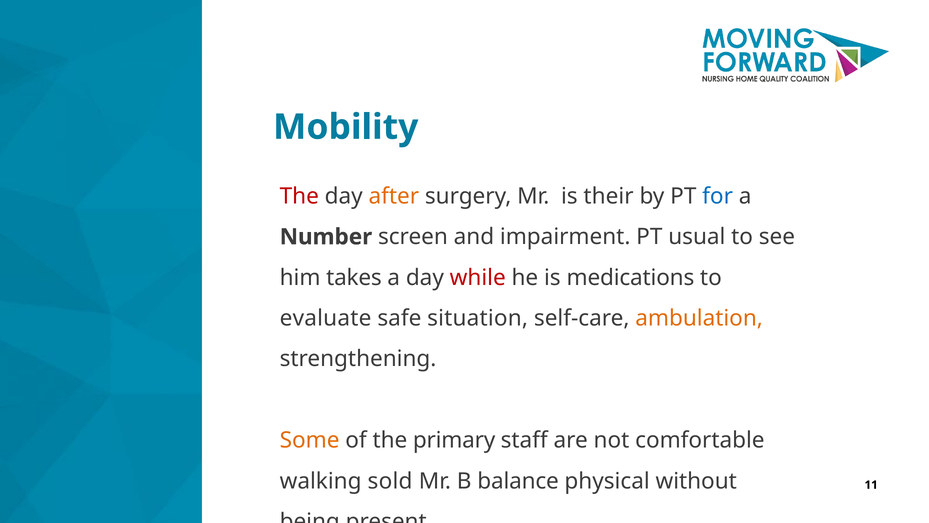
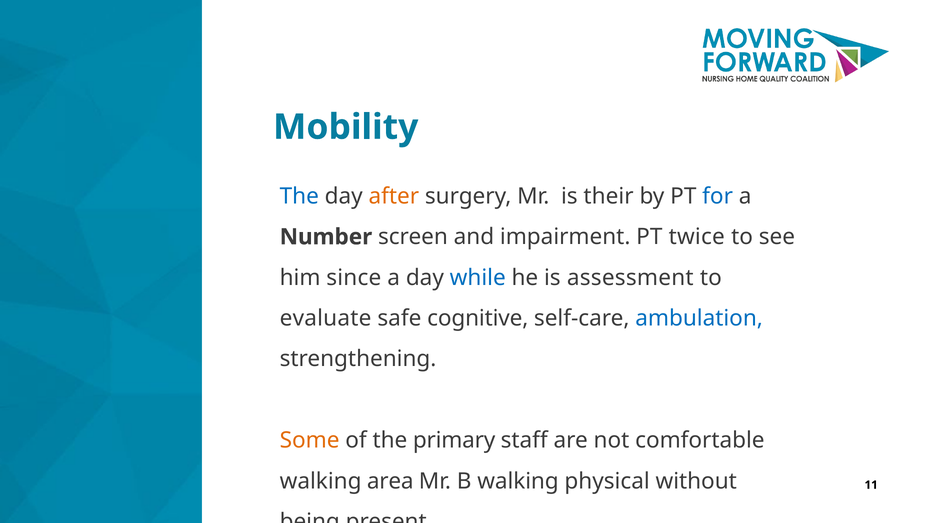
The at (299, 196) colour: red -> blue
usual: usual -> twice
takes: takes -> since
while colour: red -> blue
medications: medications -> assessment
situation: situation -> cognitive
ambulation colour: orange -> blue
sold: sold -> area
B balance: balance -> walking
